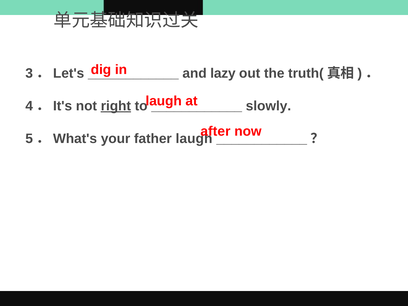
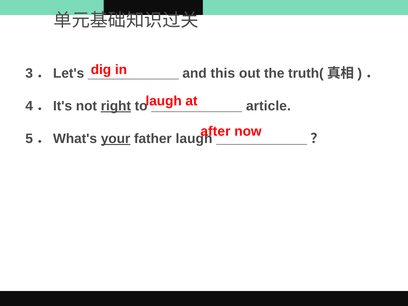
lazy: lazy -> this
slowly: slowly -> article
your underline: none -> present
